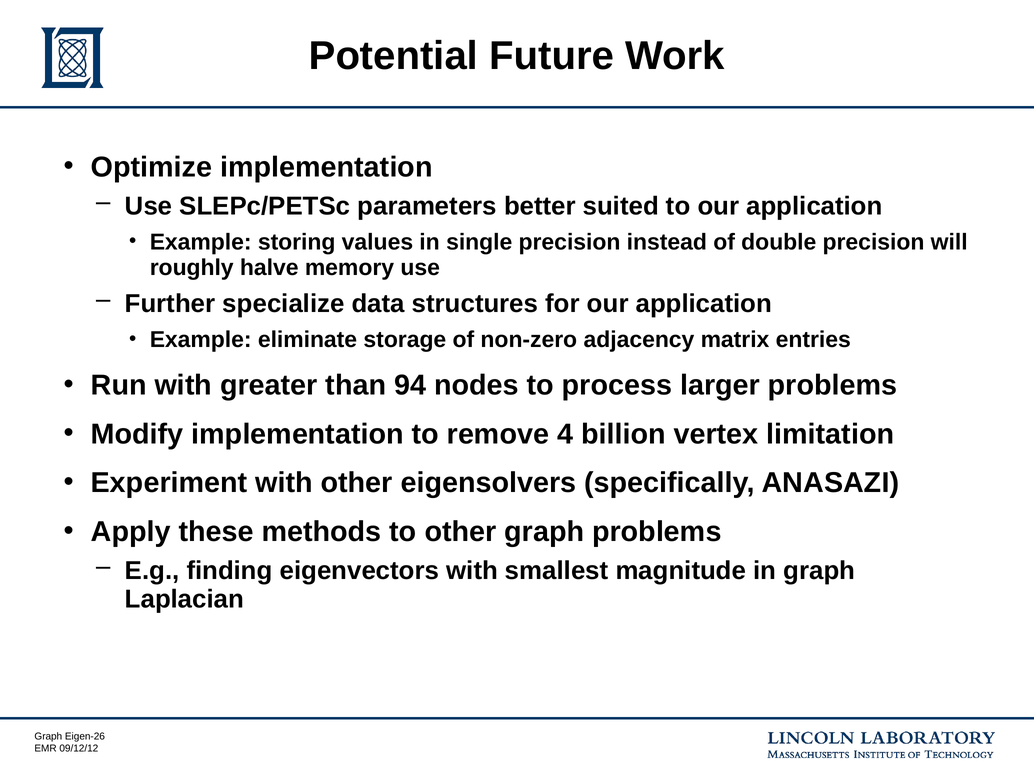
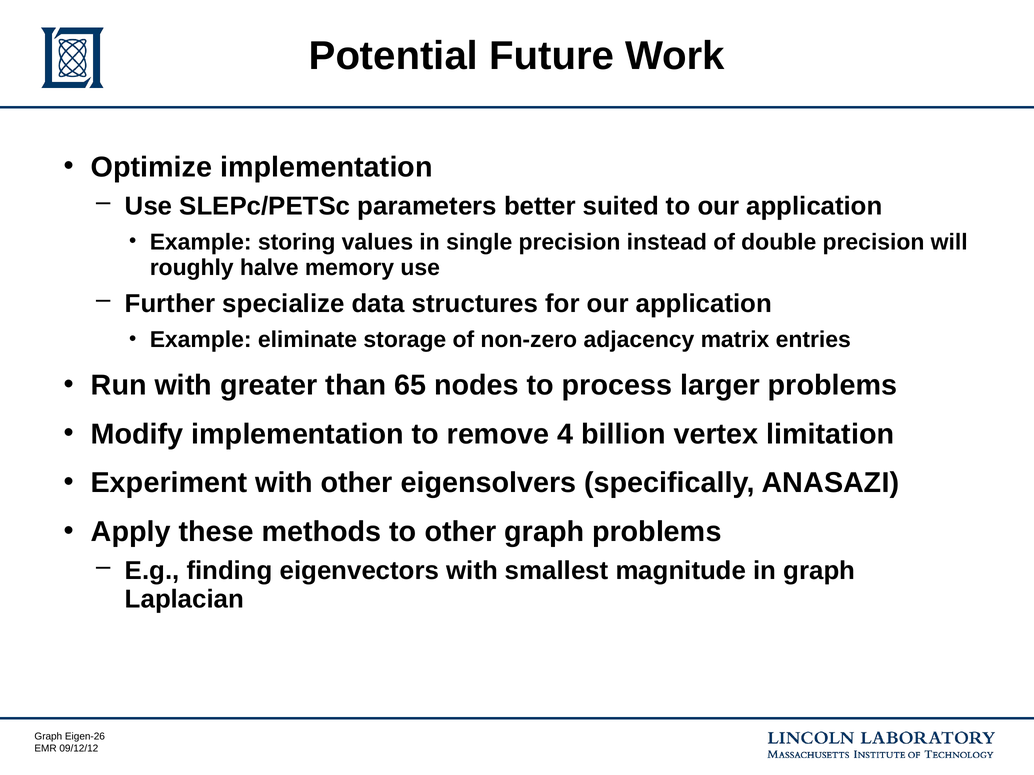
94: 94 -> 65
